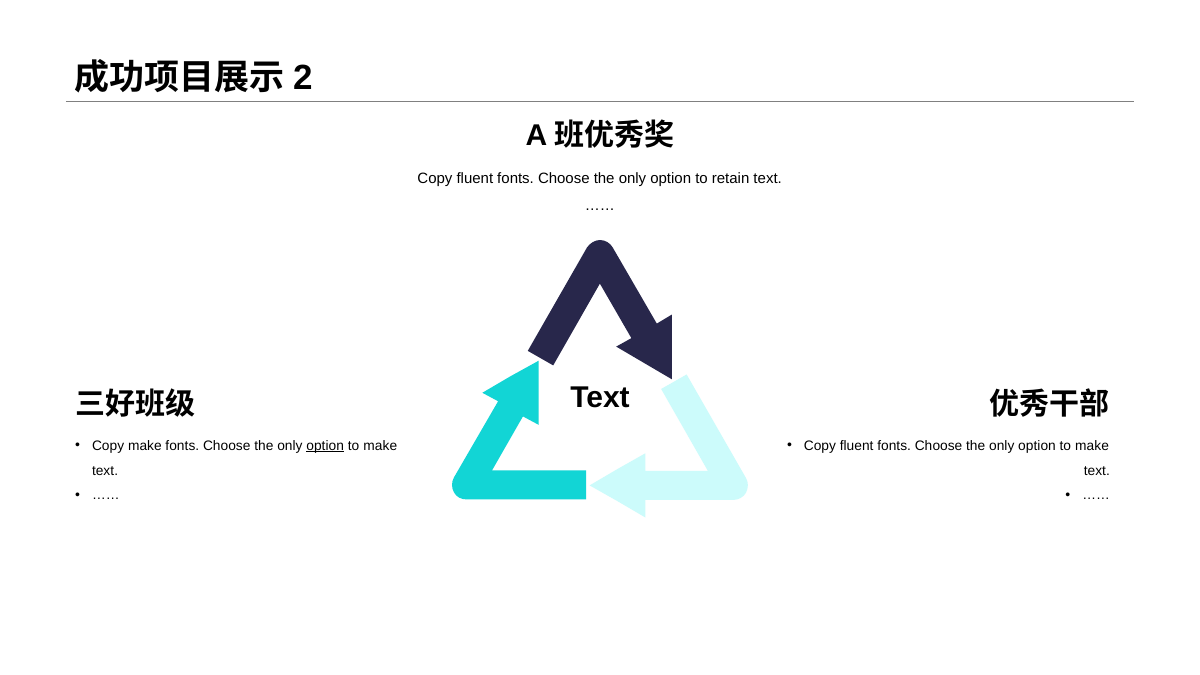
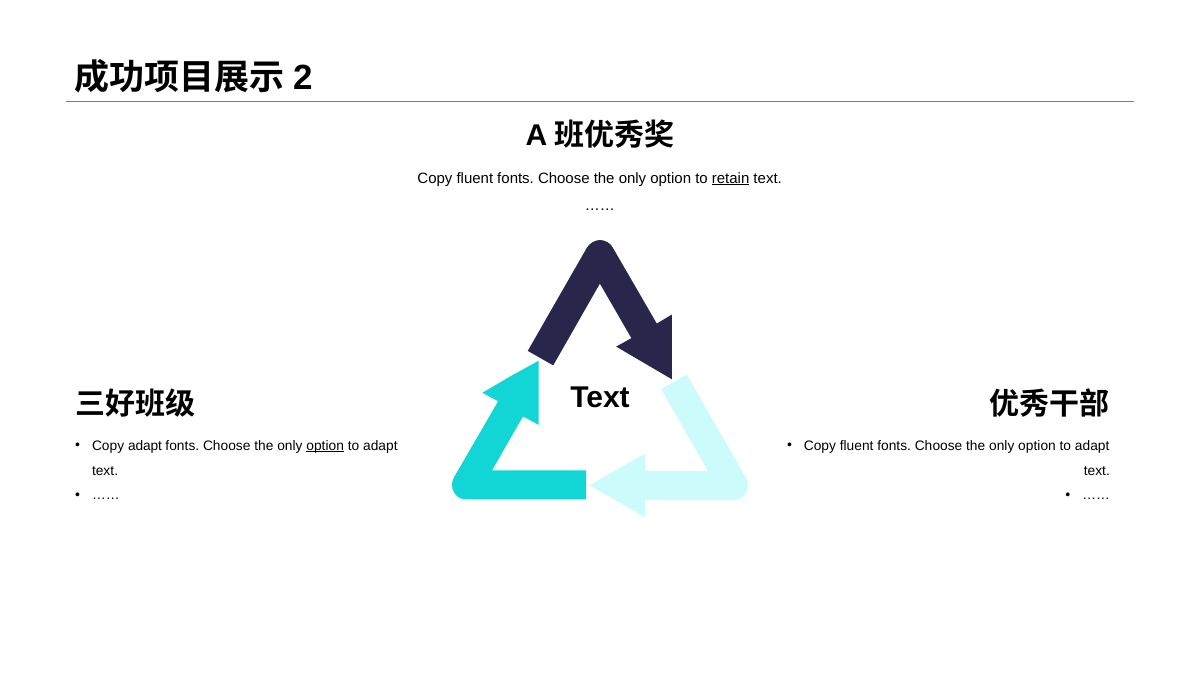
retain underline: none -> present
Copy make: make -> adapt
make at (380, 446): make -> adapt
make at (1092, 446): make -> adapt
